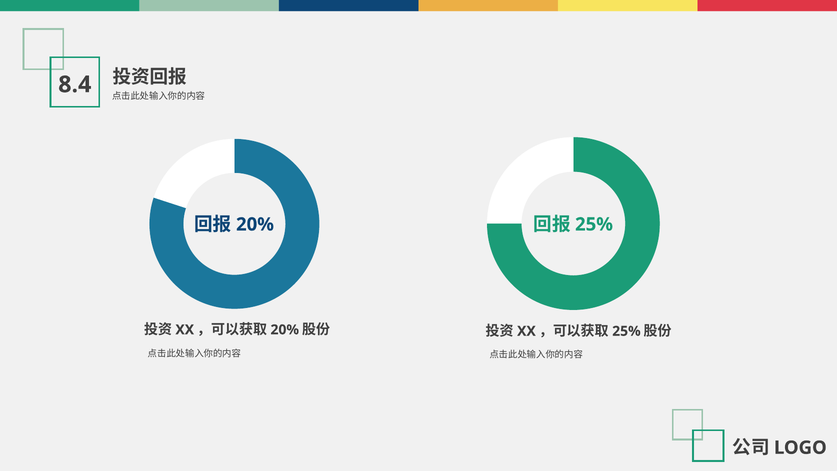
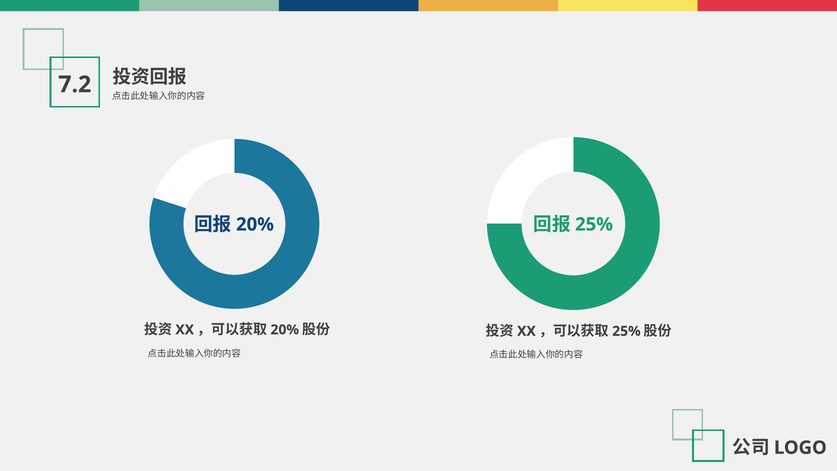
8.4: 8.4 -> 7.2
